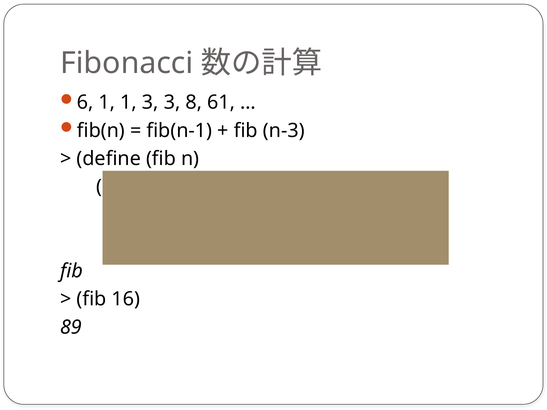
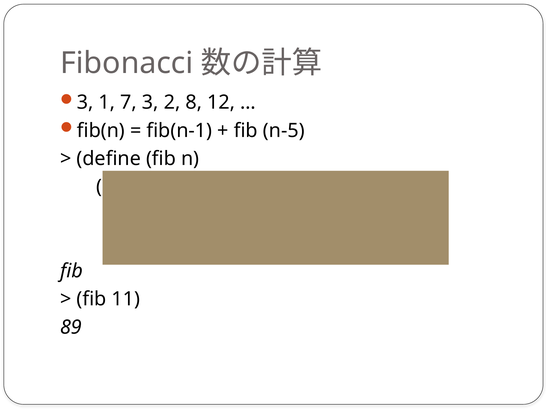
6 at (85, 103): 6 -> 3
1 at (129, 103): 1 -> 7
3 3: 3 -> 2
61: 61 -> 12
n-3: n-3 -> n-5
16: 16 -> 11
